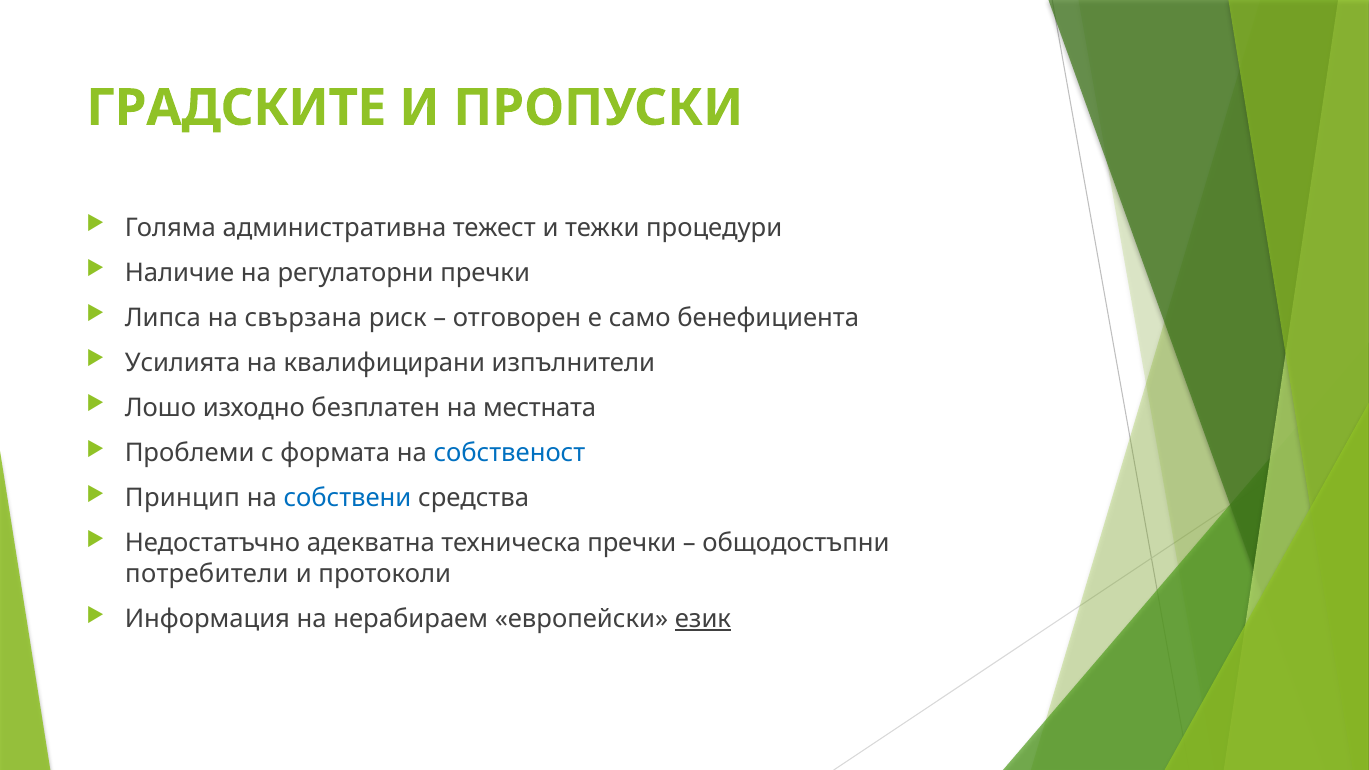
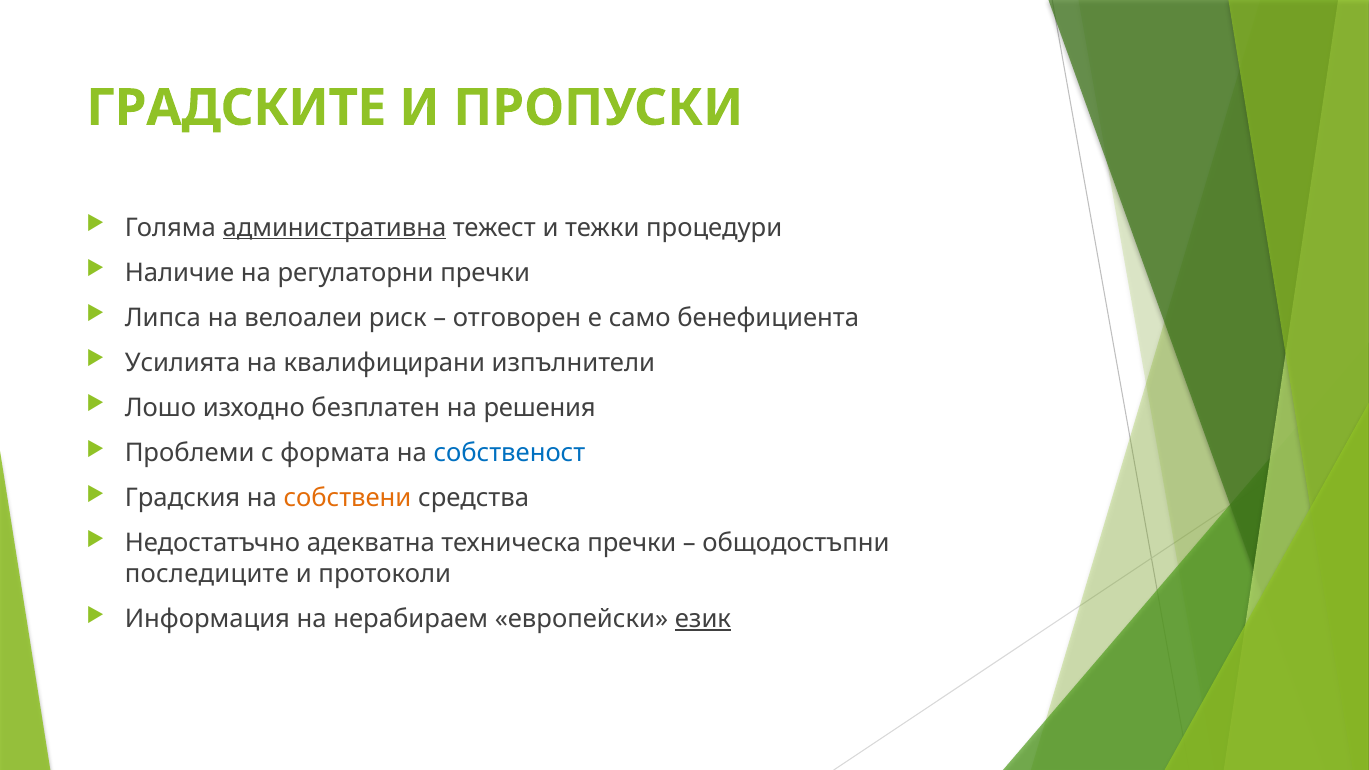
административна underline: none -> present
свързана: свързана -> велоалеи
местната: местната -> решения
Принцип: Принцип -> Градския
собствени colour: blue -> orange
потребители: потребители -> последиците
